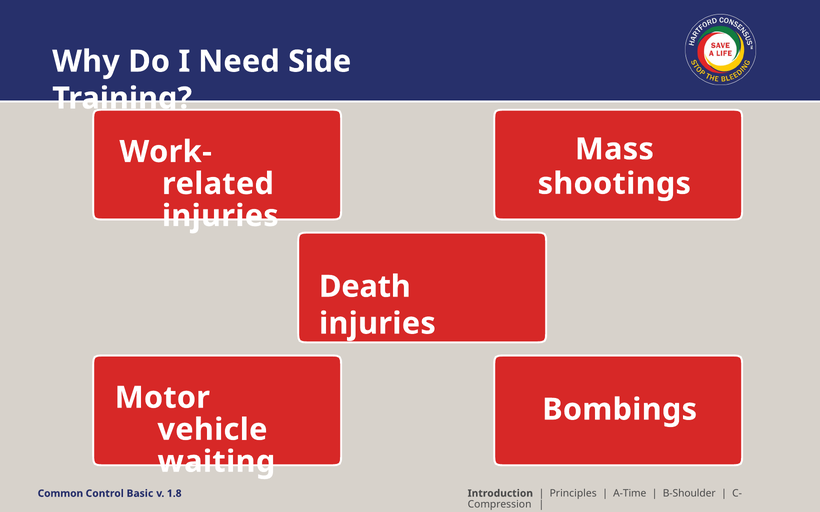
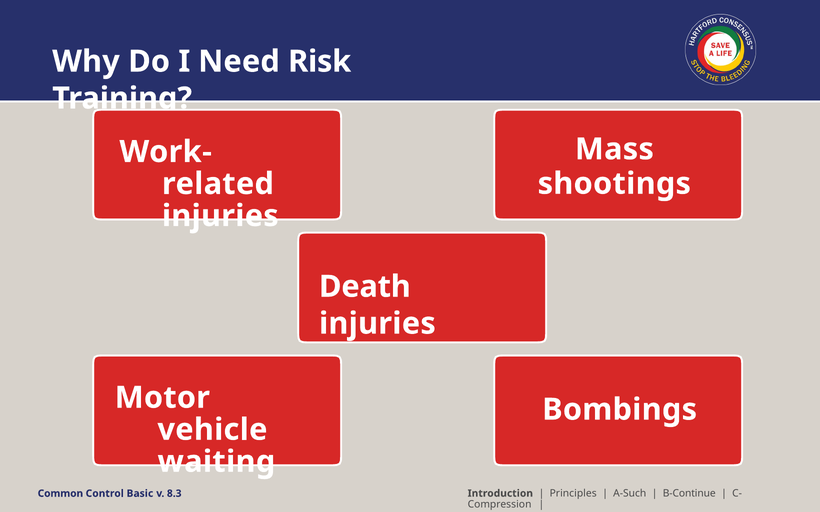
Side: Side -> Risk
A-Time: A-Time -> A-Such
B-Shoulder: B-Shoulder -> B-Continue
1.8: 1.8 -> 8.3
